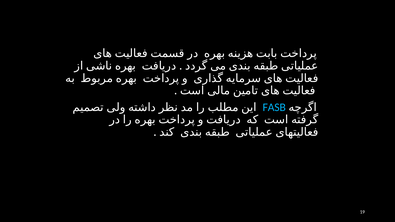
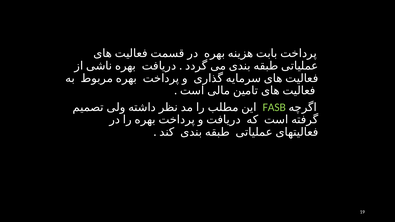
FASB colour: light blue -> light green
